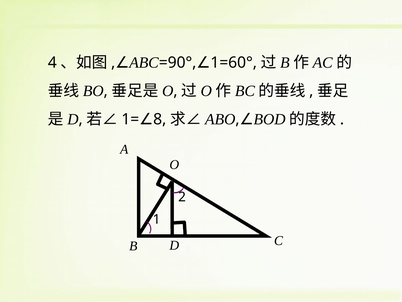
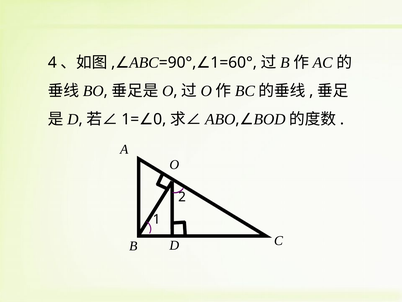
8: 8 -> 0
